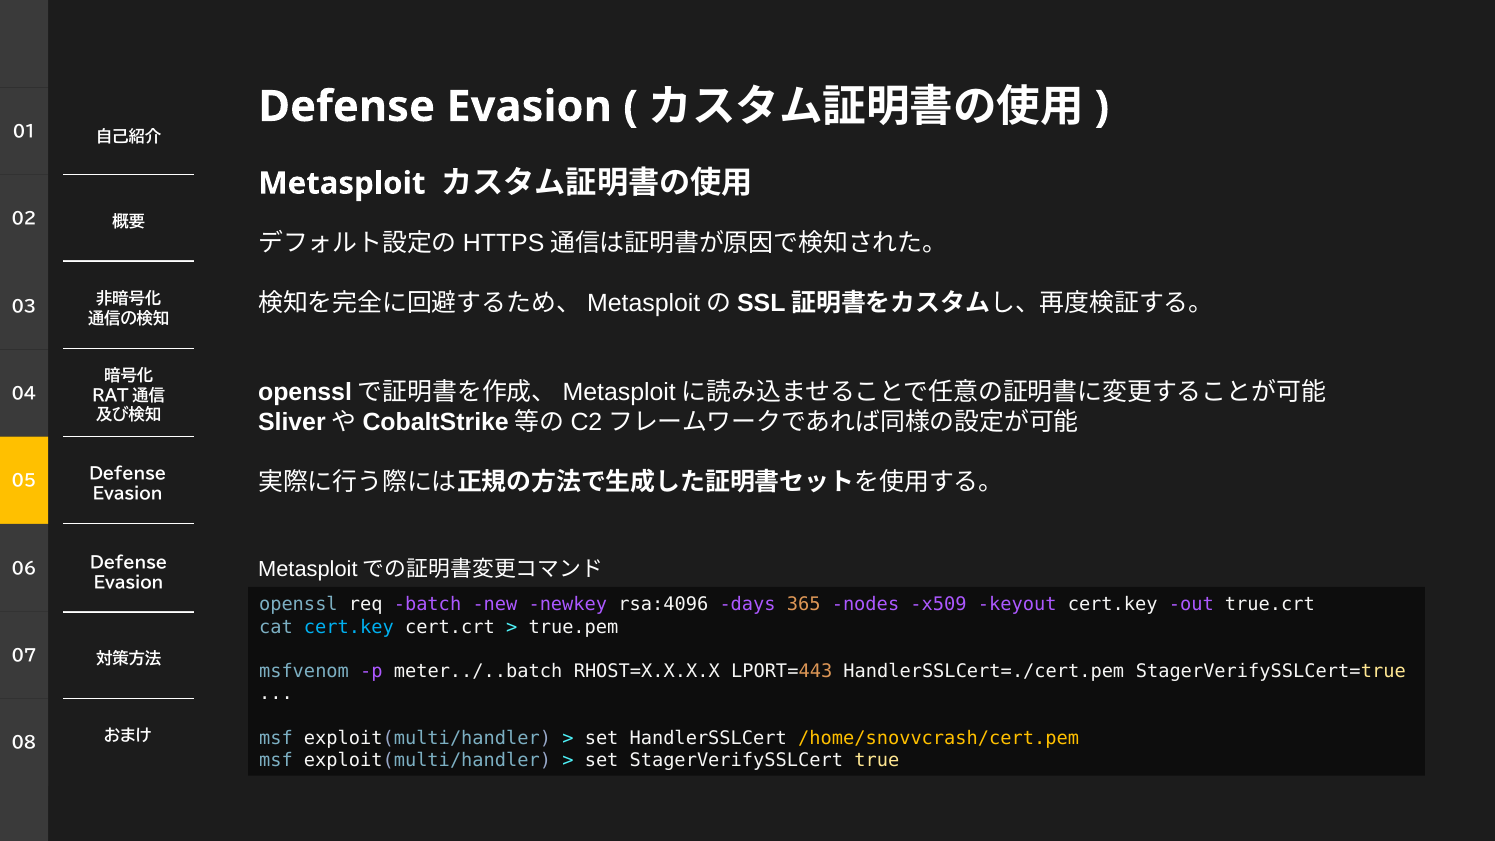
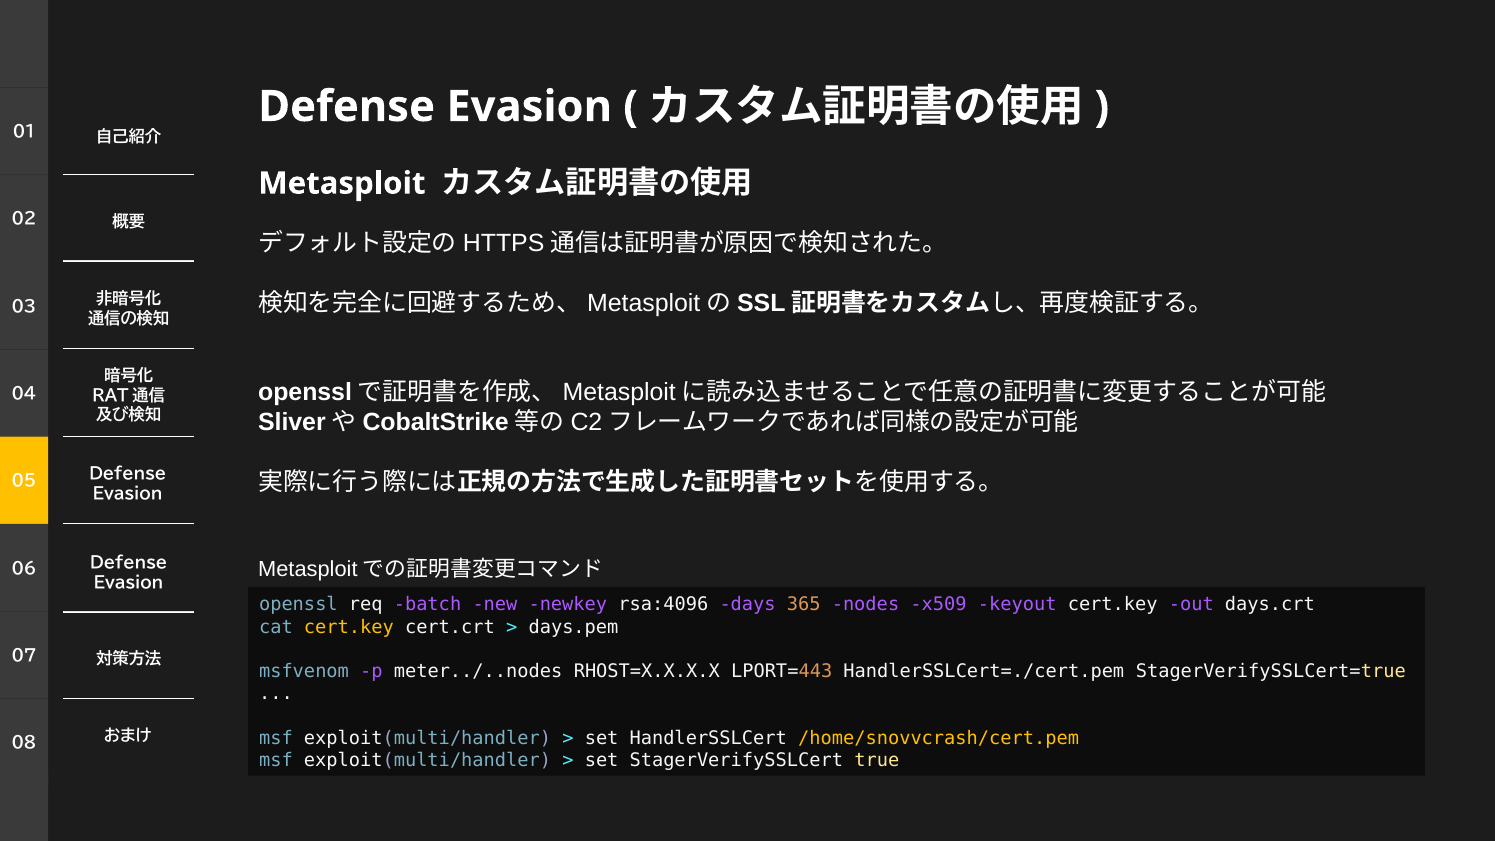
true.crt: true.crt -> days.crt
cert.key at (349, 627) colour: light blue -> yellow
true.pem: true.pem -> days.pem
meter../..batch: meter../..batch -> meter../..nodes
